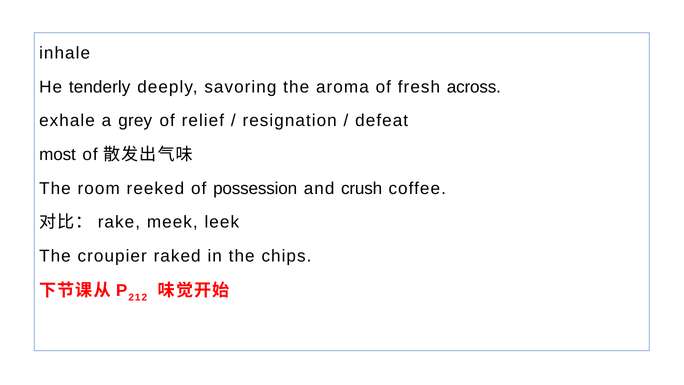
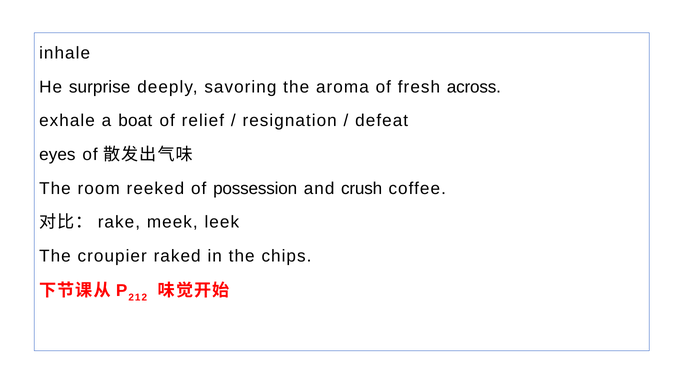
tenderly: tenderly -> surprise
grey: grey -> boat
most: most -> eyes
